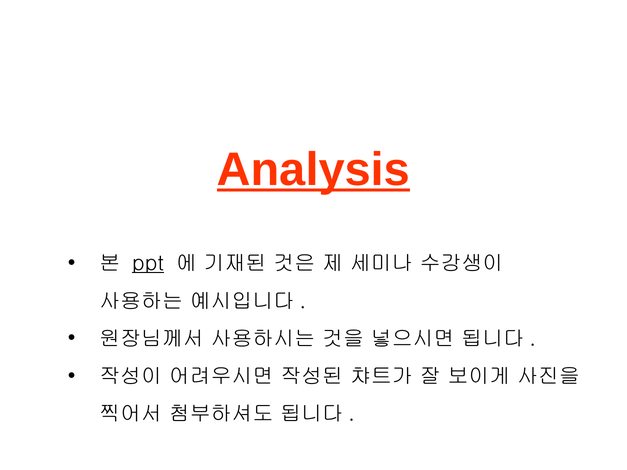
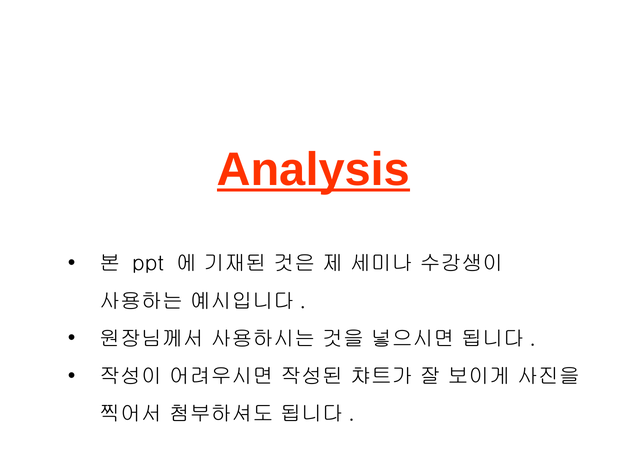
ppt underline: present -> none
